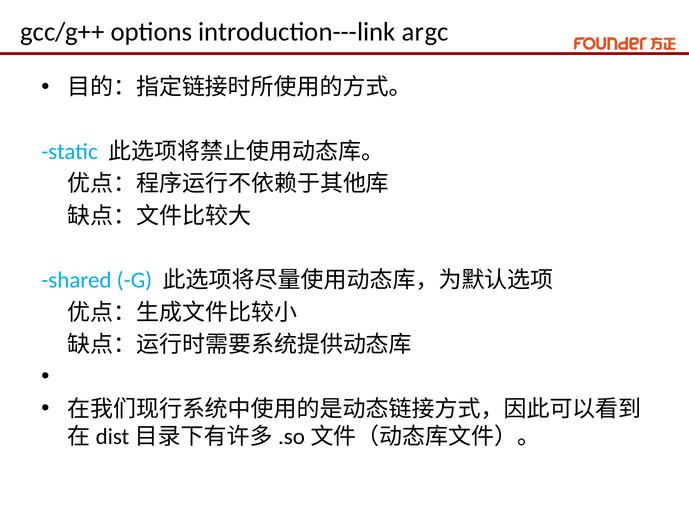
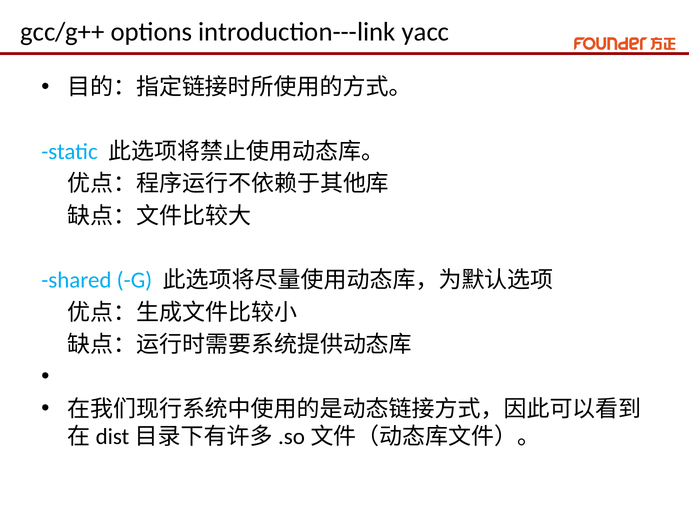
argc: argc -> yacc
